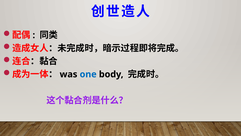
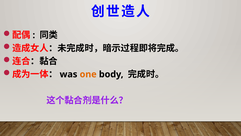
one colour: blue -> orange
